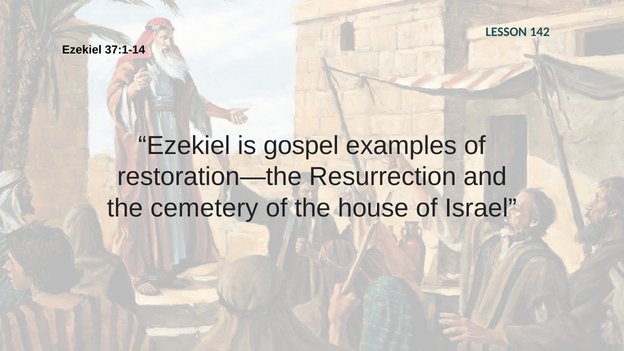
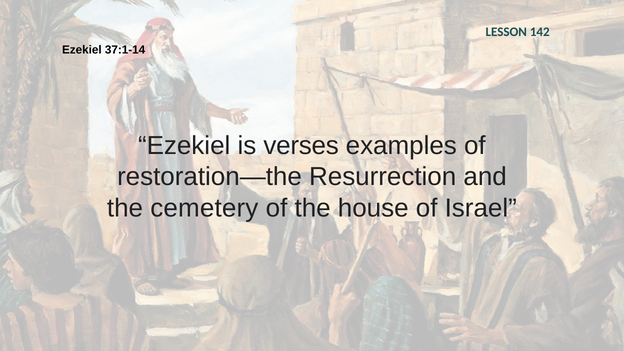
gospel: gospel -> verses
